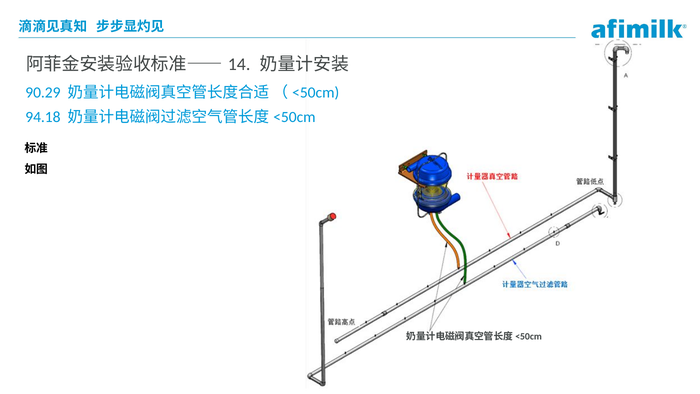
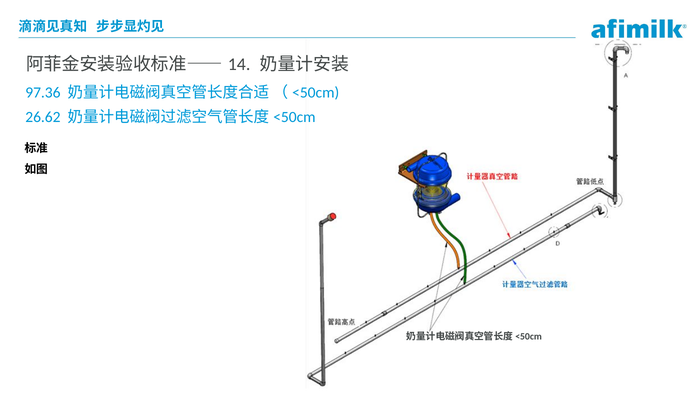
90.29: 90.29 -> 97.36
94.18: 94.18 -> 26.62
